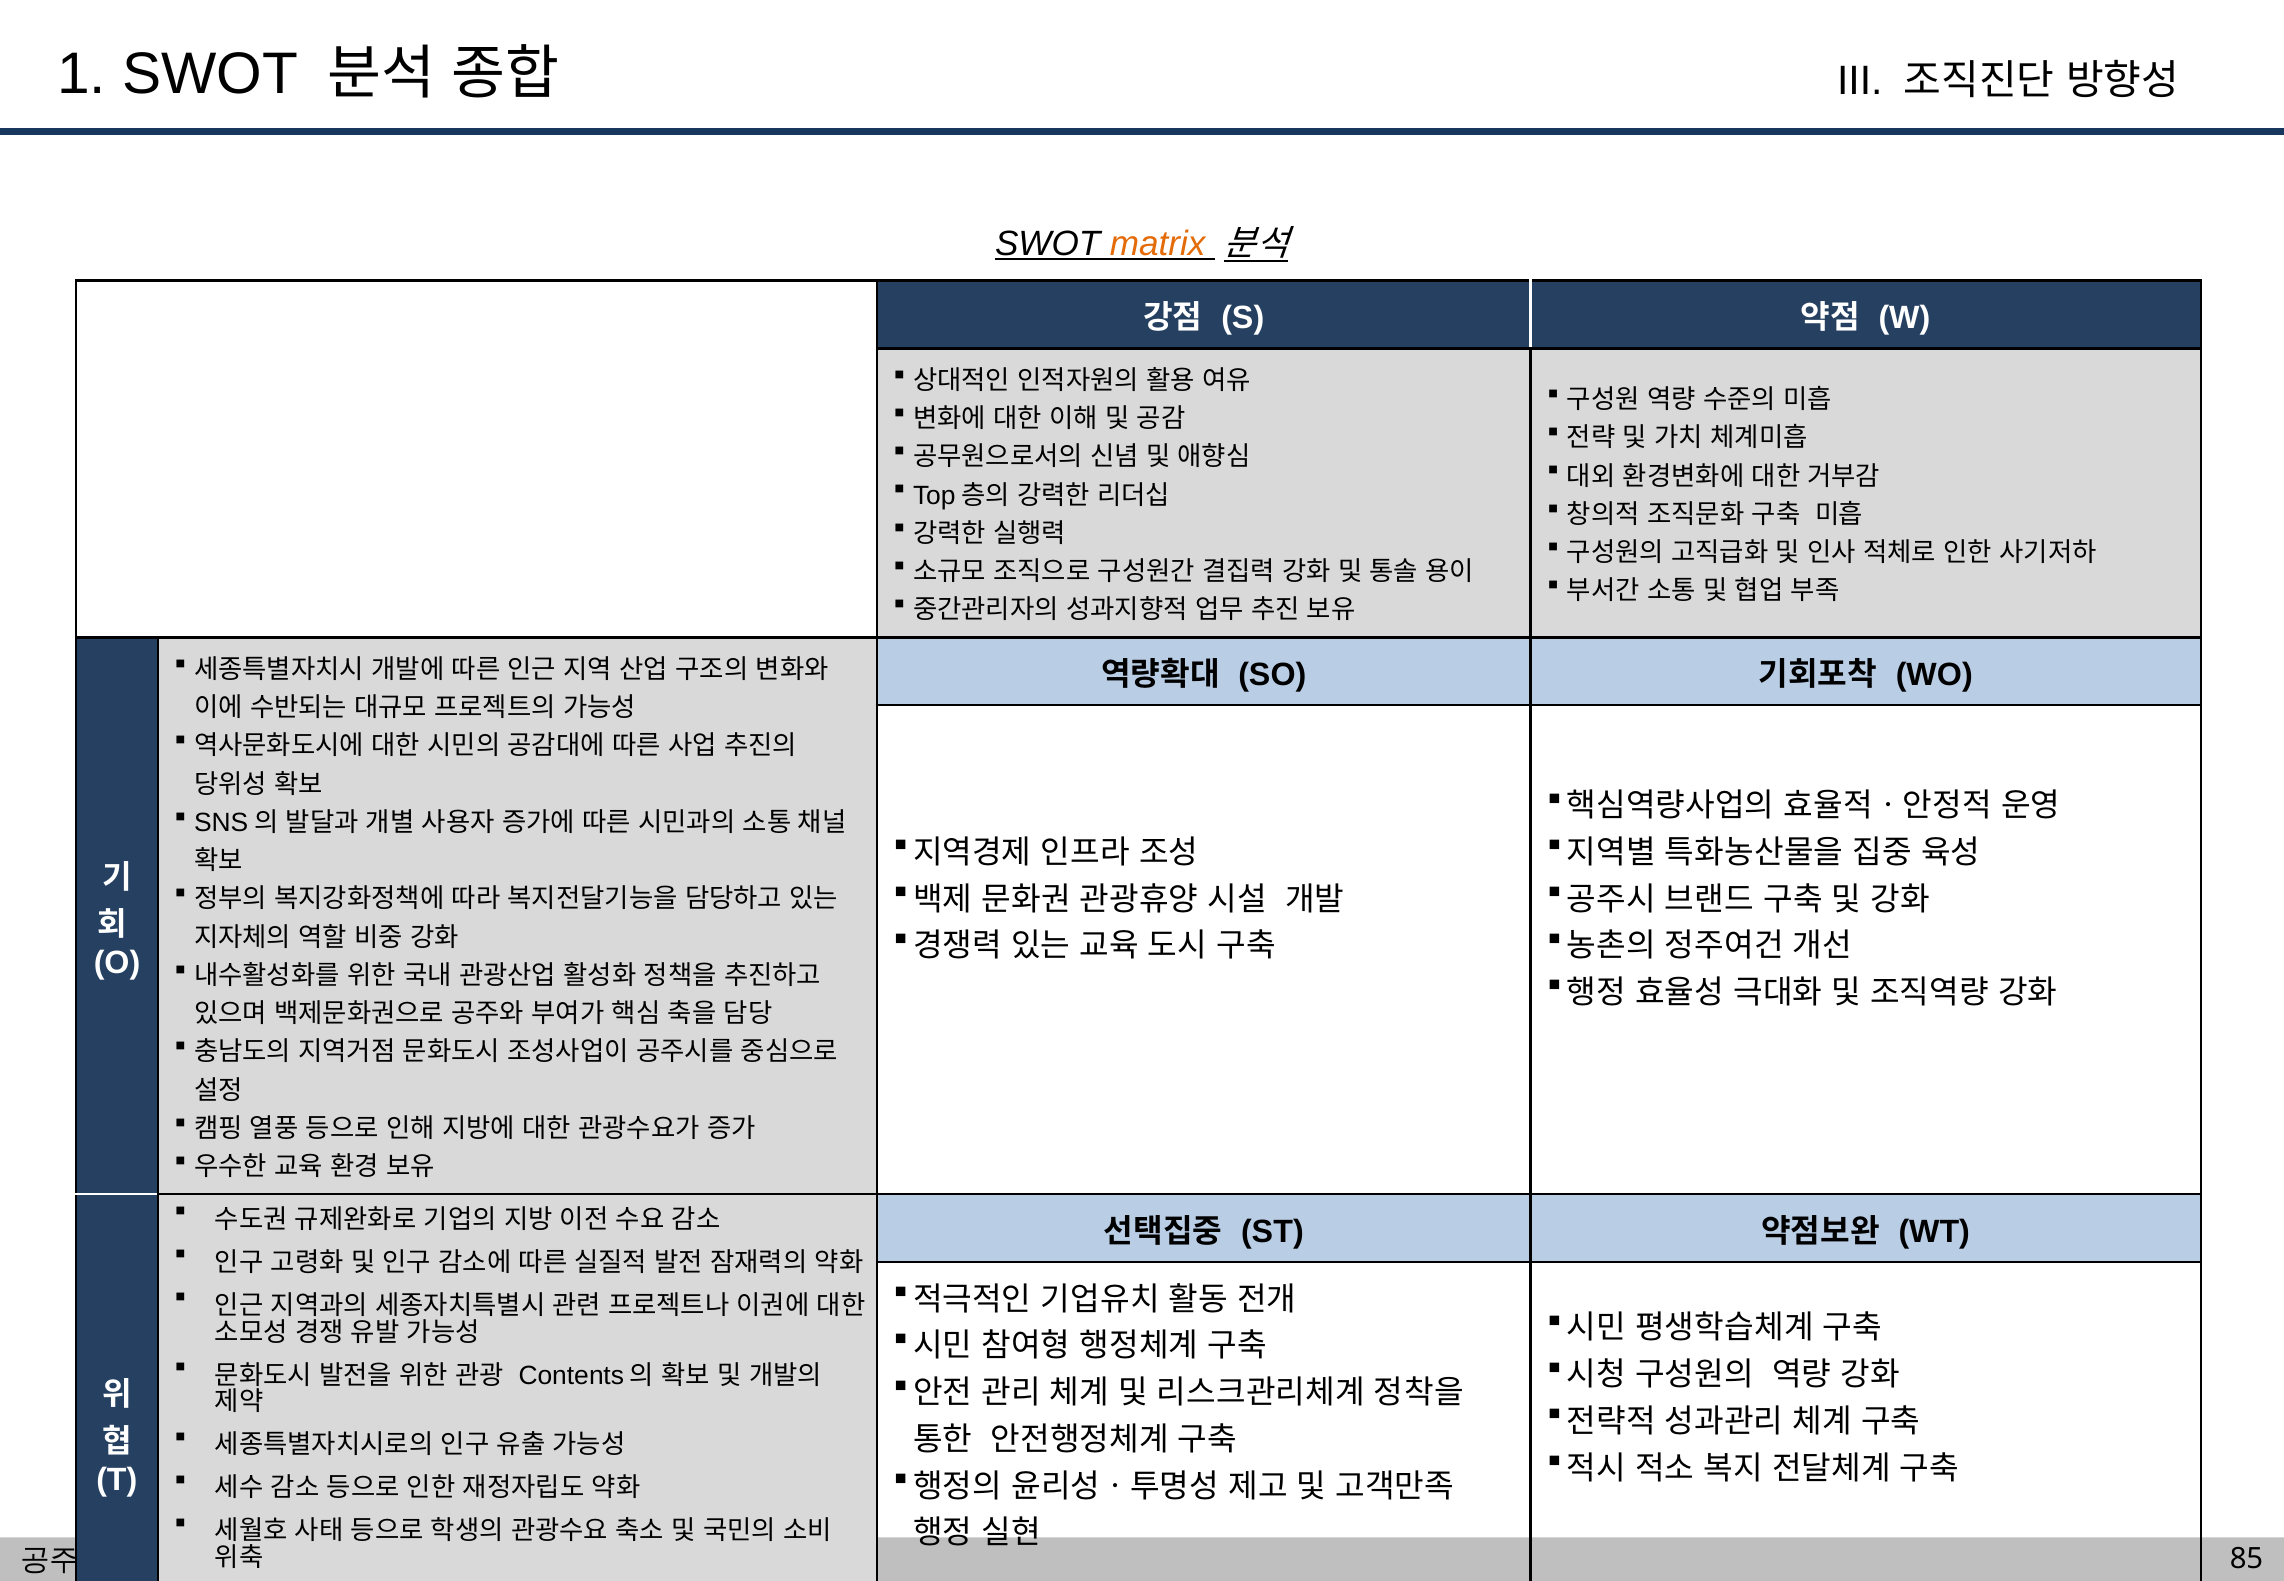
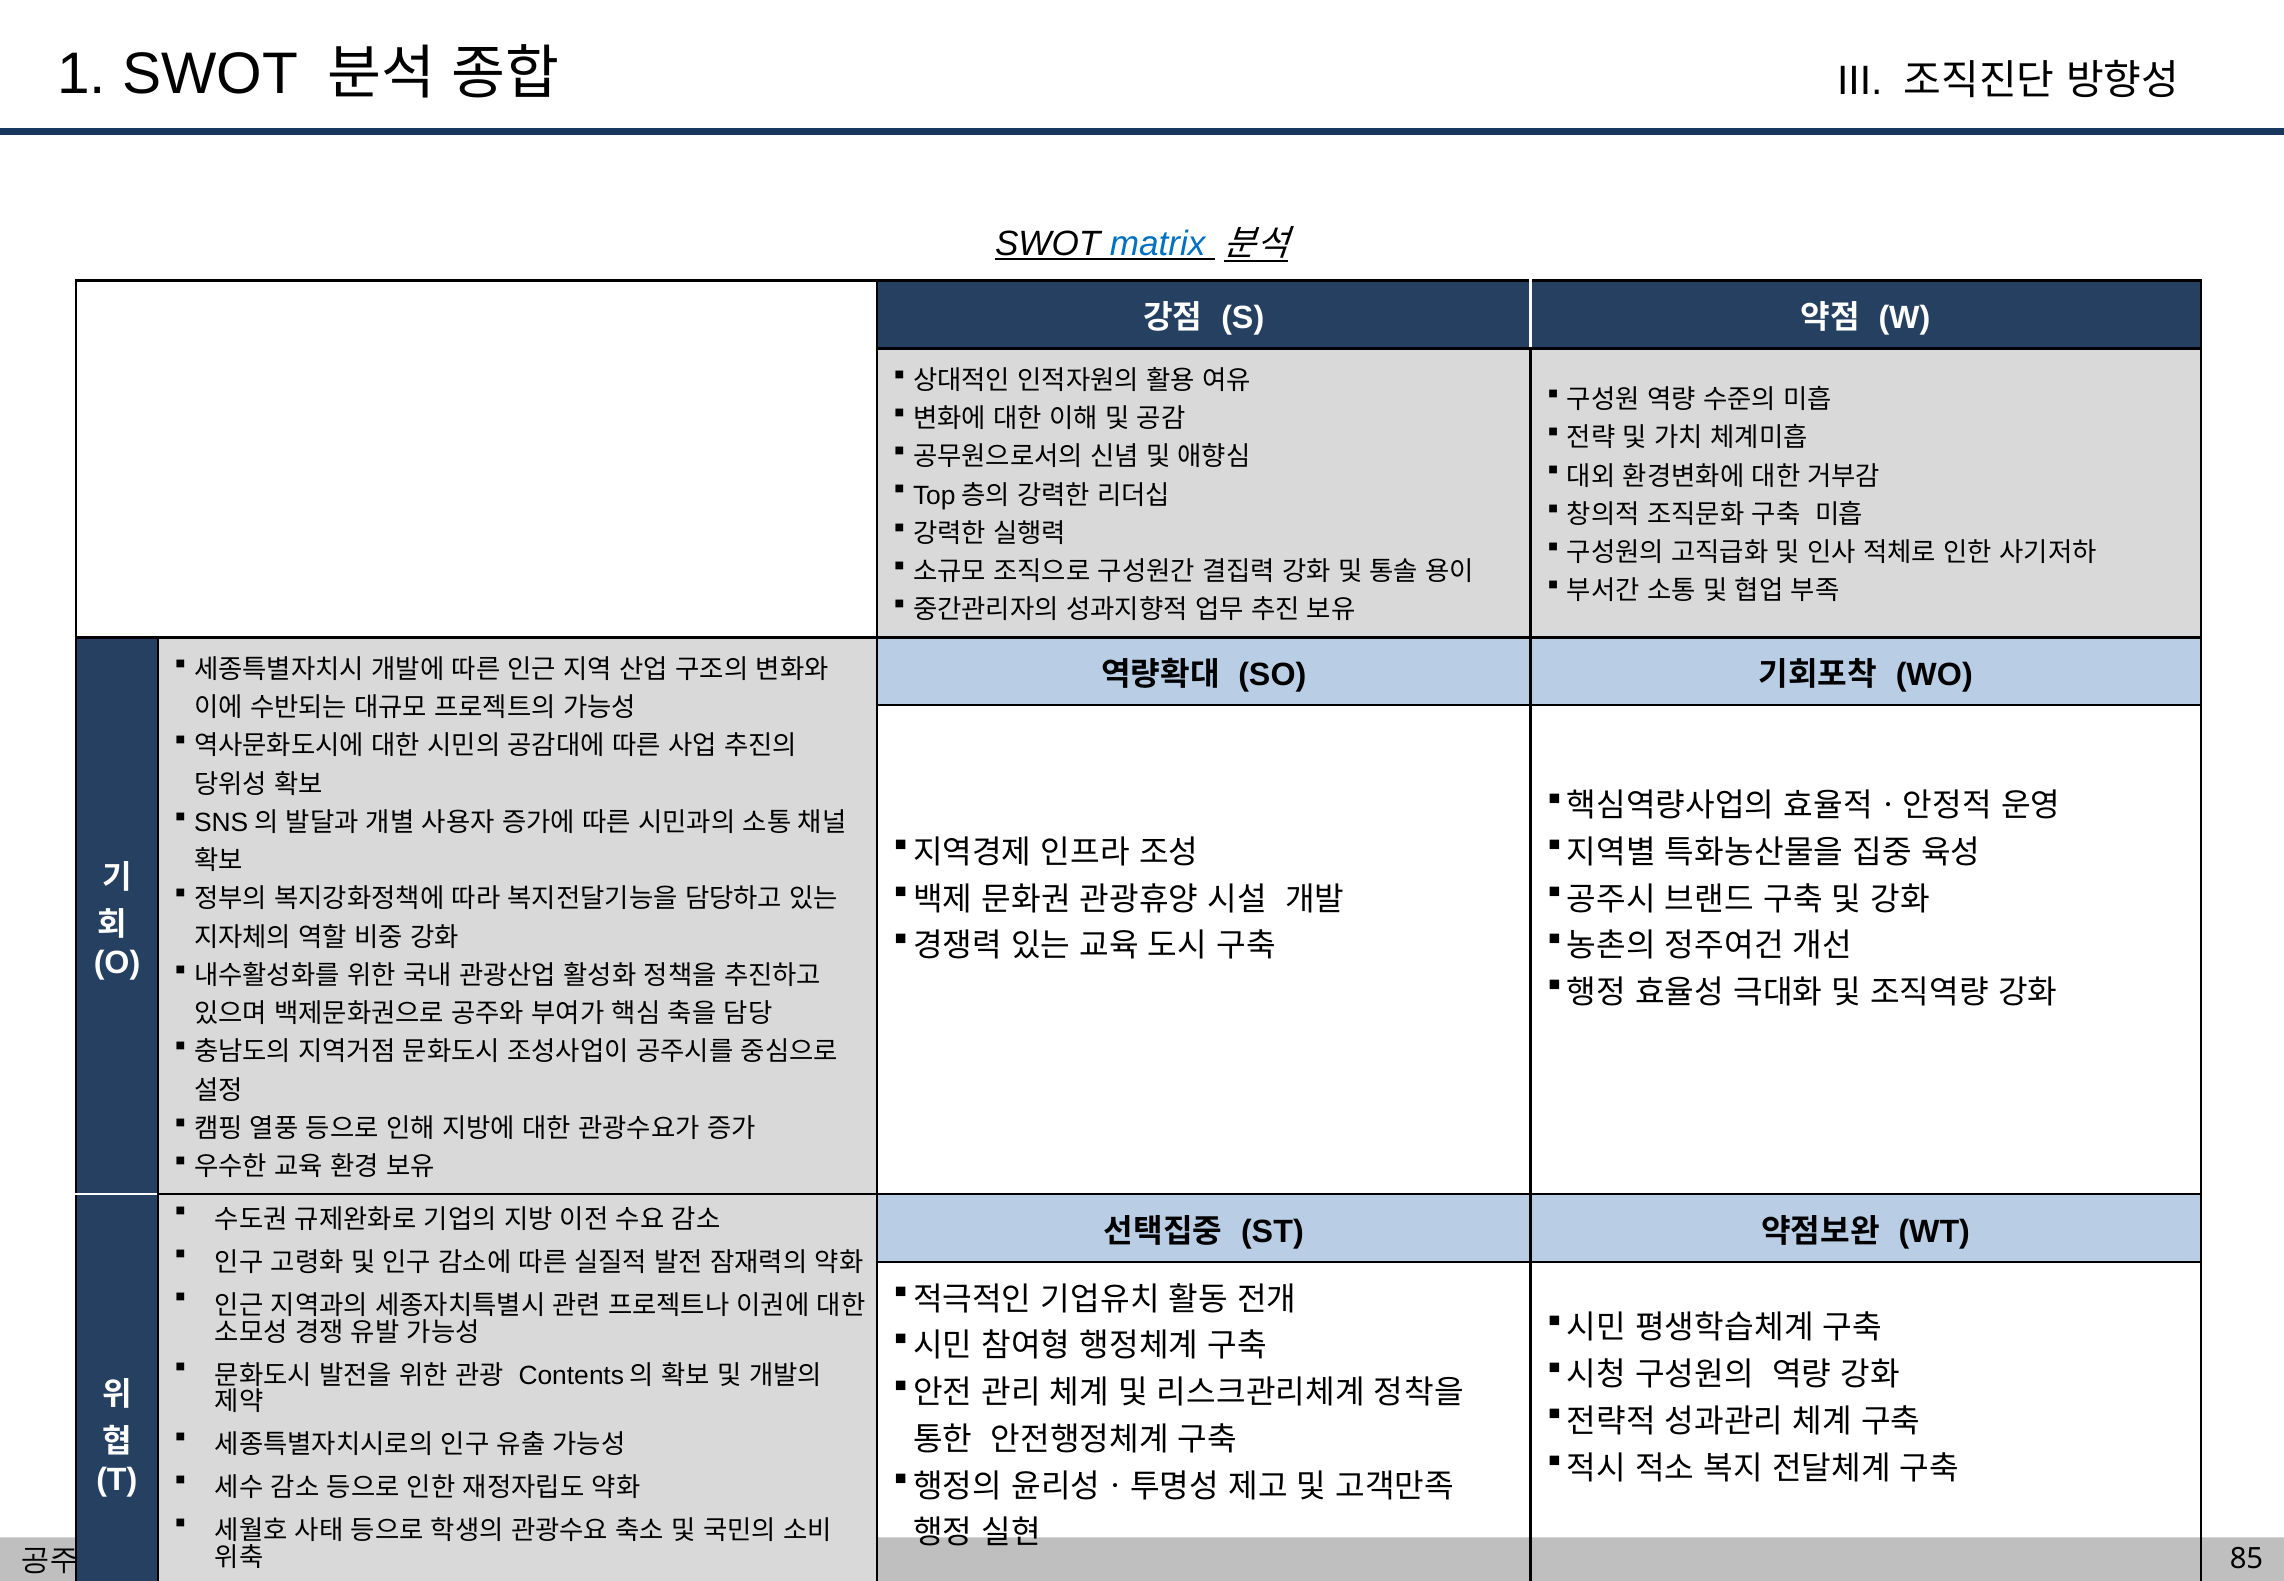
matrix colour: orange -> blue
